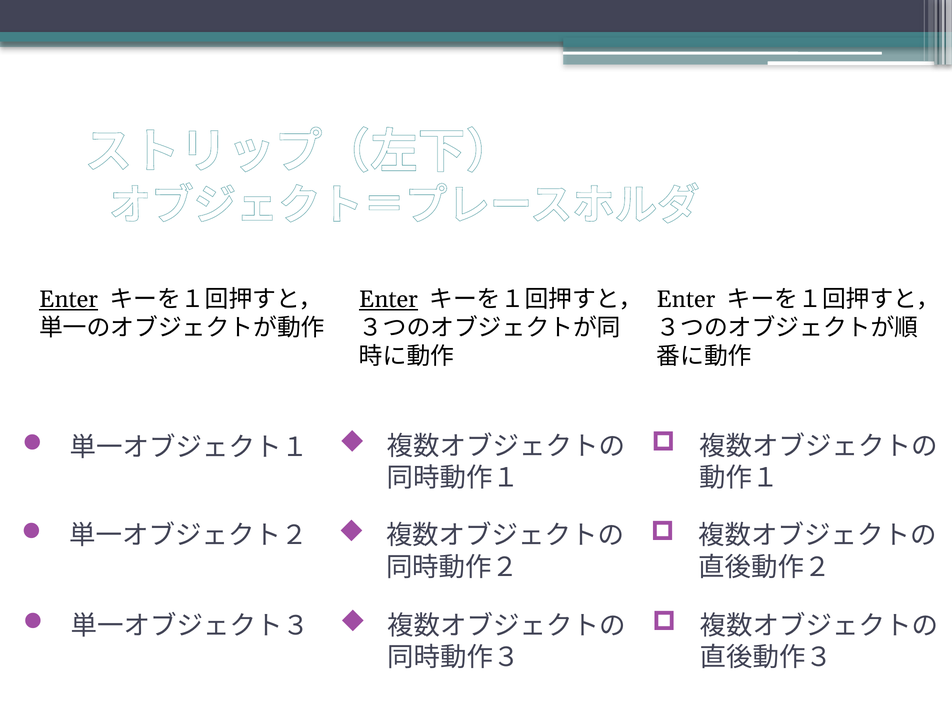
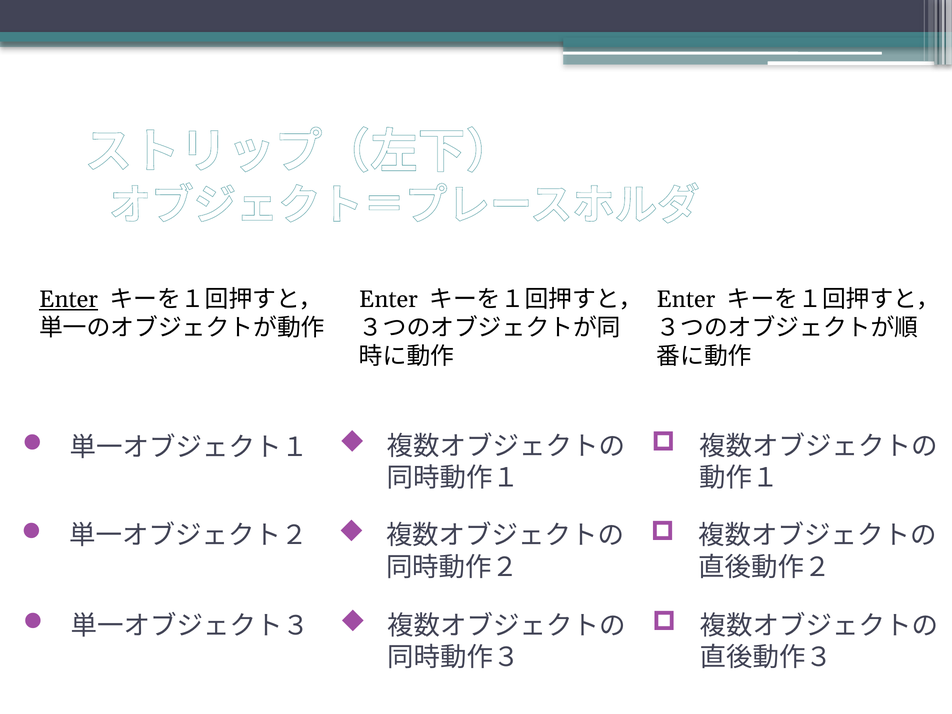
Enter at (388, 299) underline: present -> none
